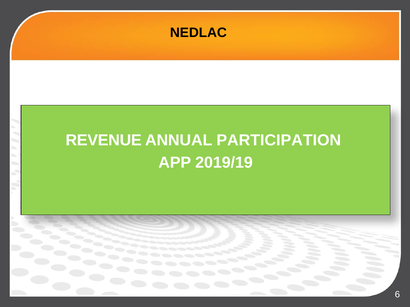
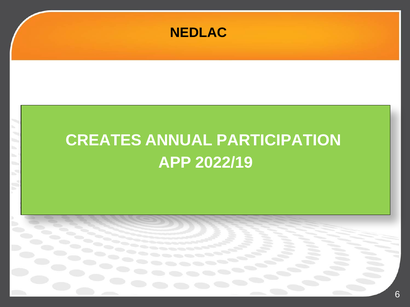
REVENUE: REVENUE -> CREATES
2019/19: 2019/19 -> 2022/19
